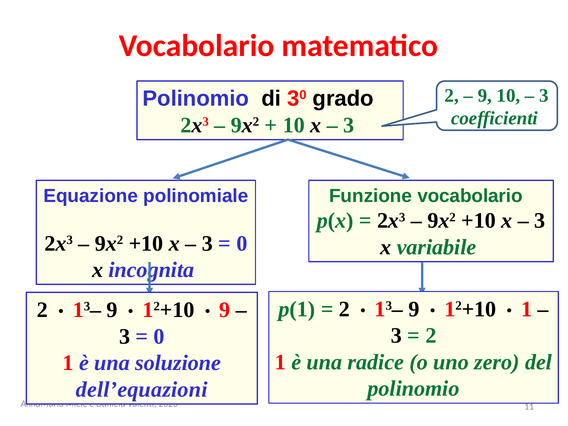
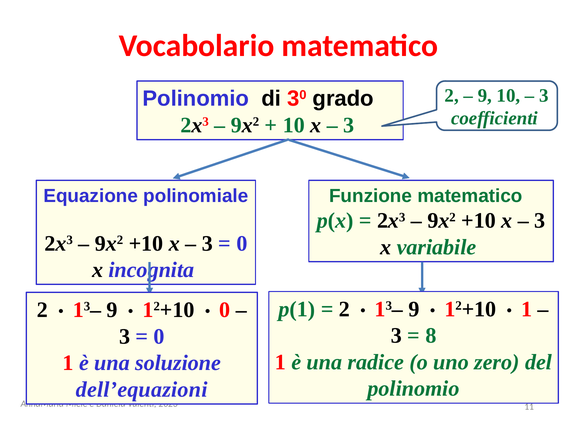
Funzione vocabolario: vocabolario -> matematico
9 at (225, 310): 9 -> 0
2 at (431, 336): 2 -> 8
